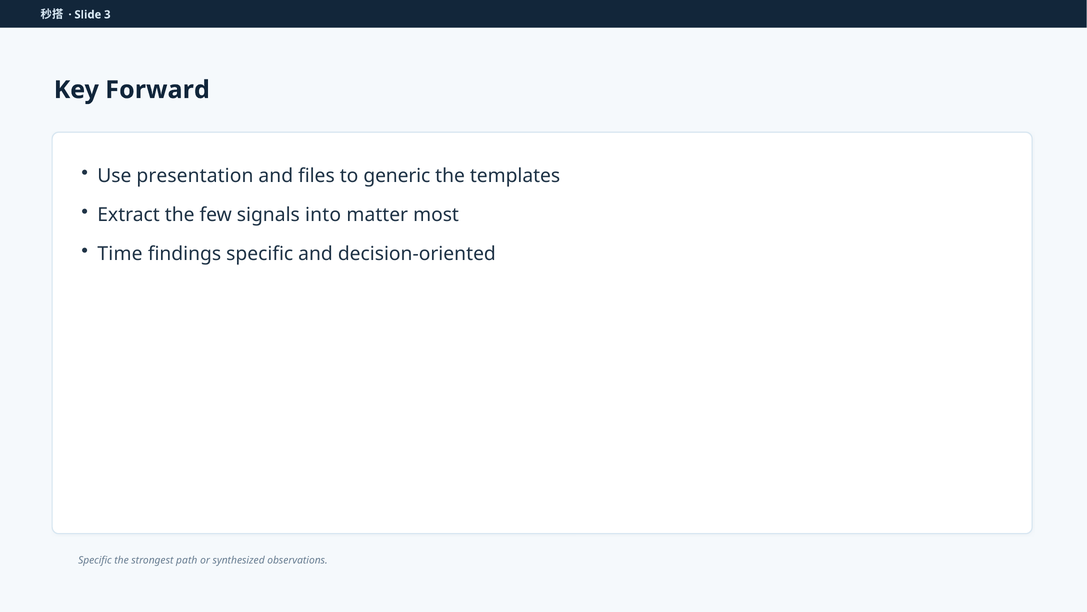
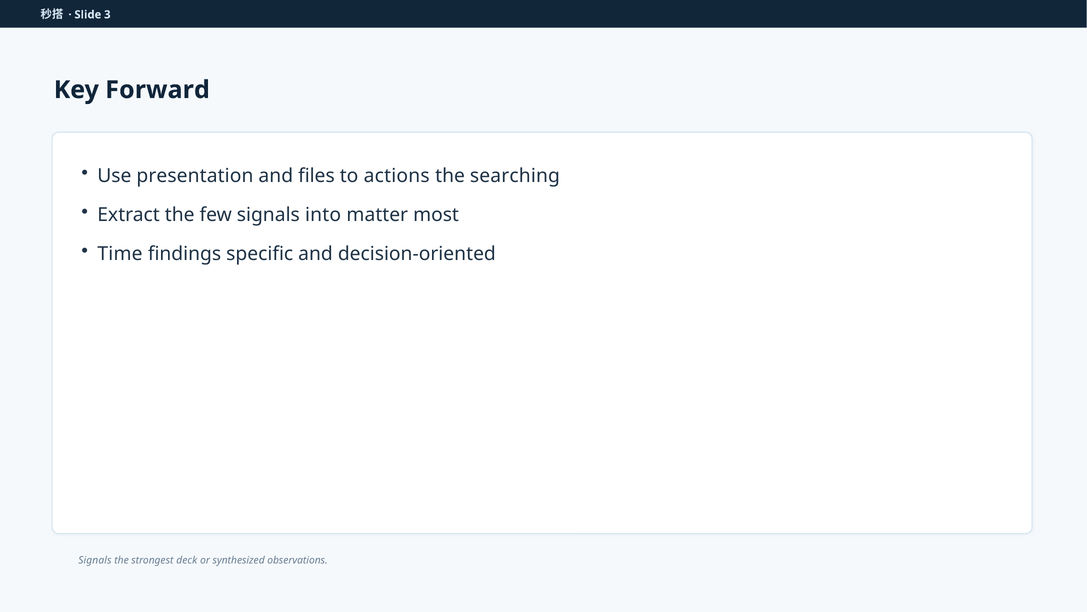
generic: generic -> actions
templates: templates -> searching
Specific at (95, 560): Specific -> Signals
path: path -> deck
